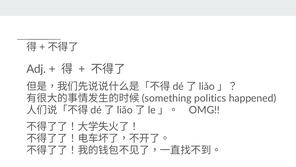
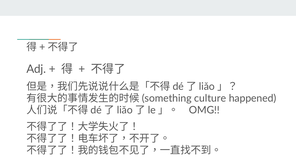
politics: politics -> culture
